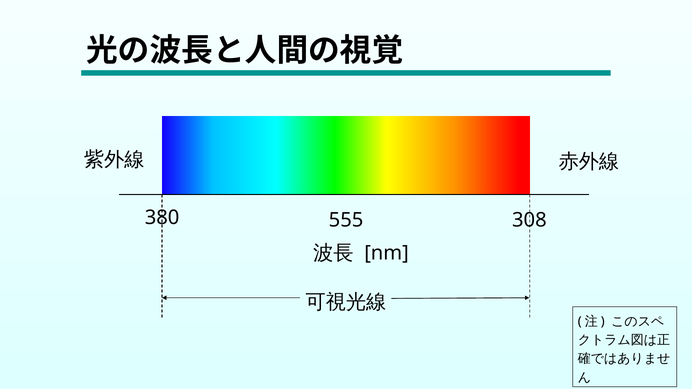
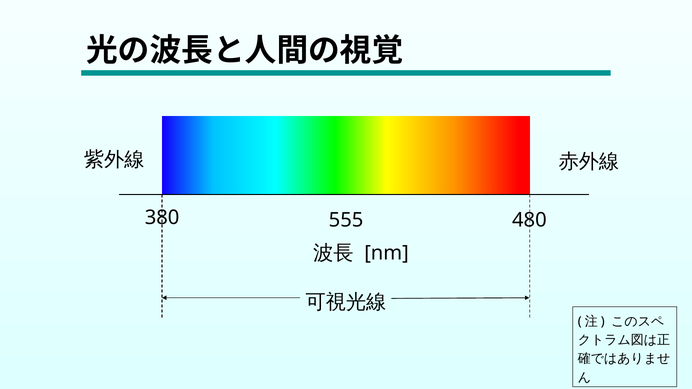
308: 308 -> 480
